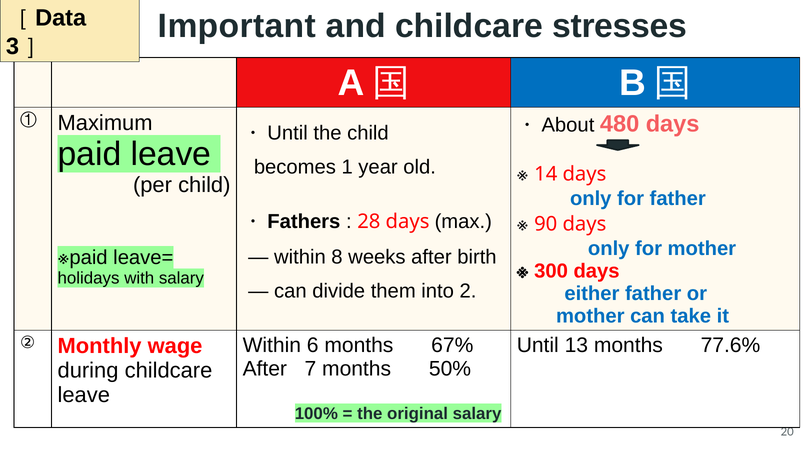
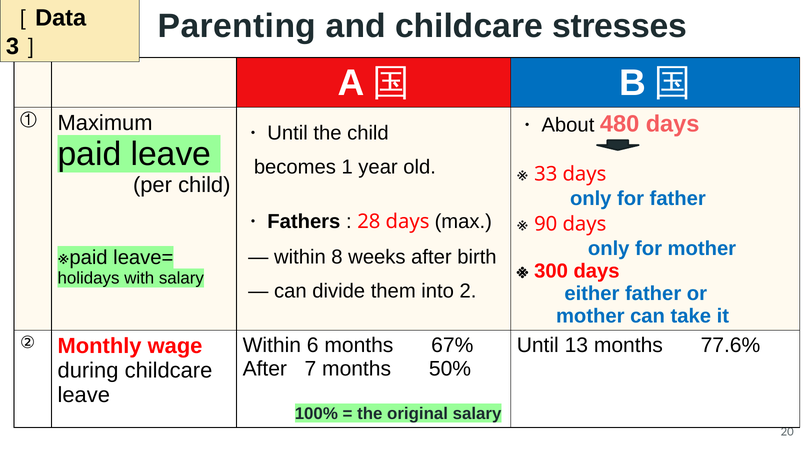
Important: Important -> Parenting
14: 14 -> 33
